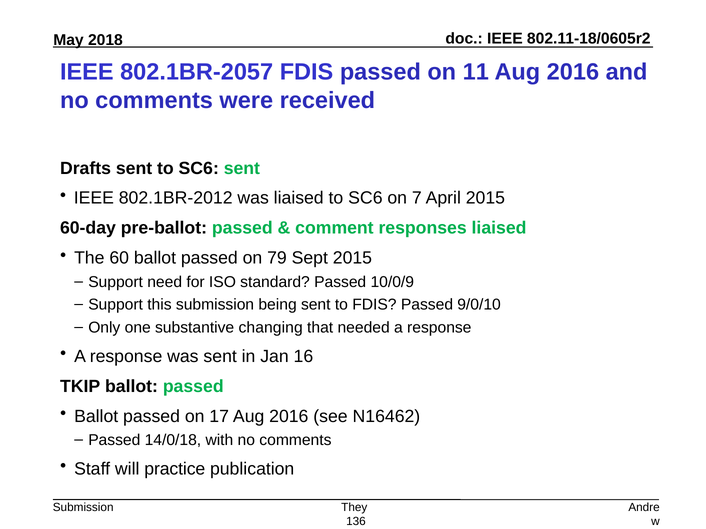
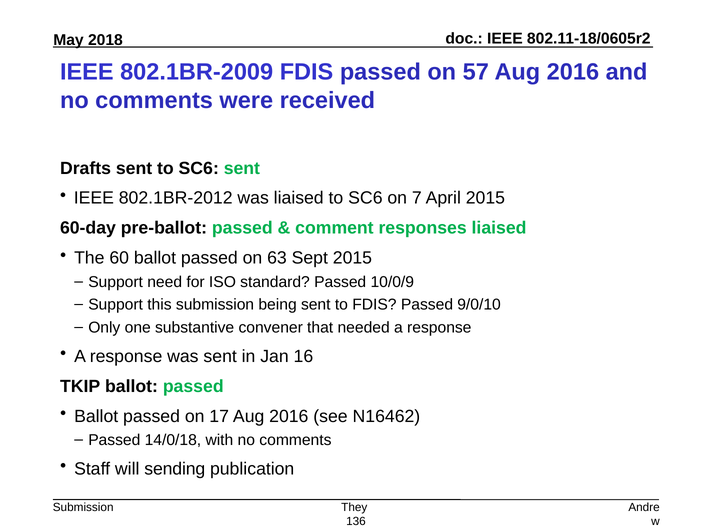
802.1BR-2057: 802.1BR-2057 -> 802.1BR-2009
11: 11 -> 57
79: 79 -> 63
changing: changing -> convener
practice: practice -> sending
